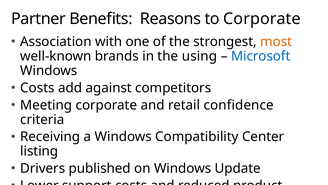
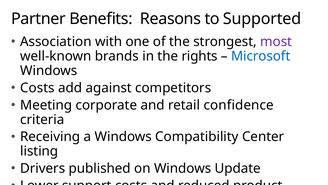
to Corporate: Corporate -> Supported
most colour: orange -> purple
using: using -> rights
